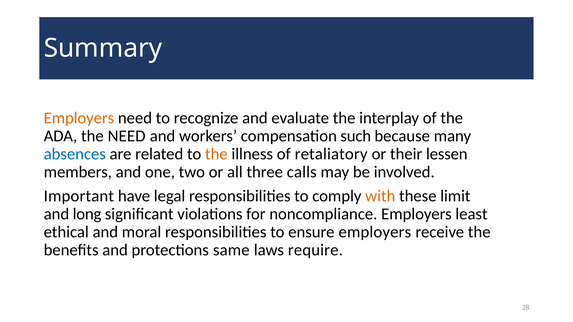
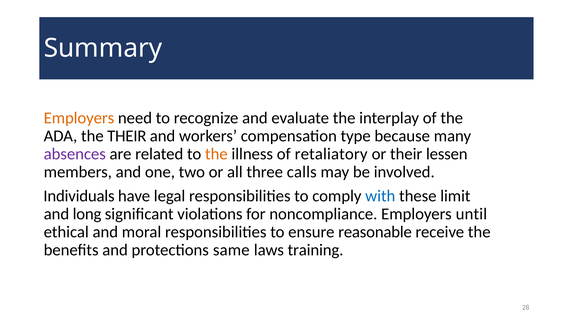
the NEED: NEED -> THEIR
such: such -> type
absences colour: blue -> purple
Important: Important -> Individuals
with colour: orange -> blue
least: least -> until
ensure employers: employers -> reasonable
require: require -> training
